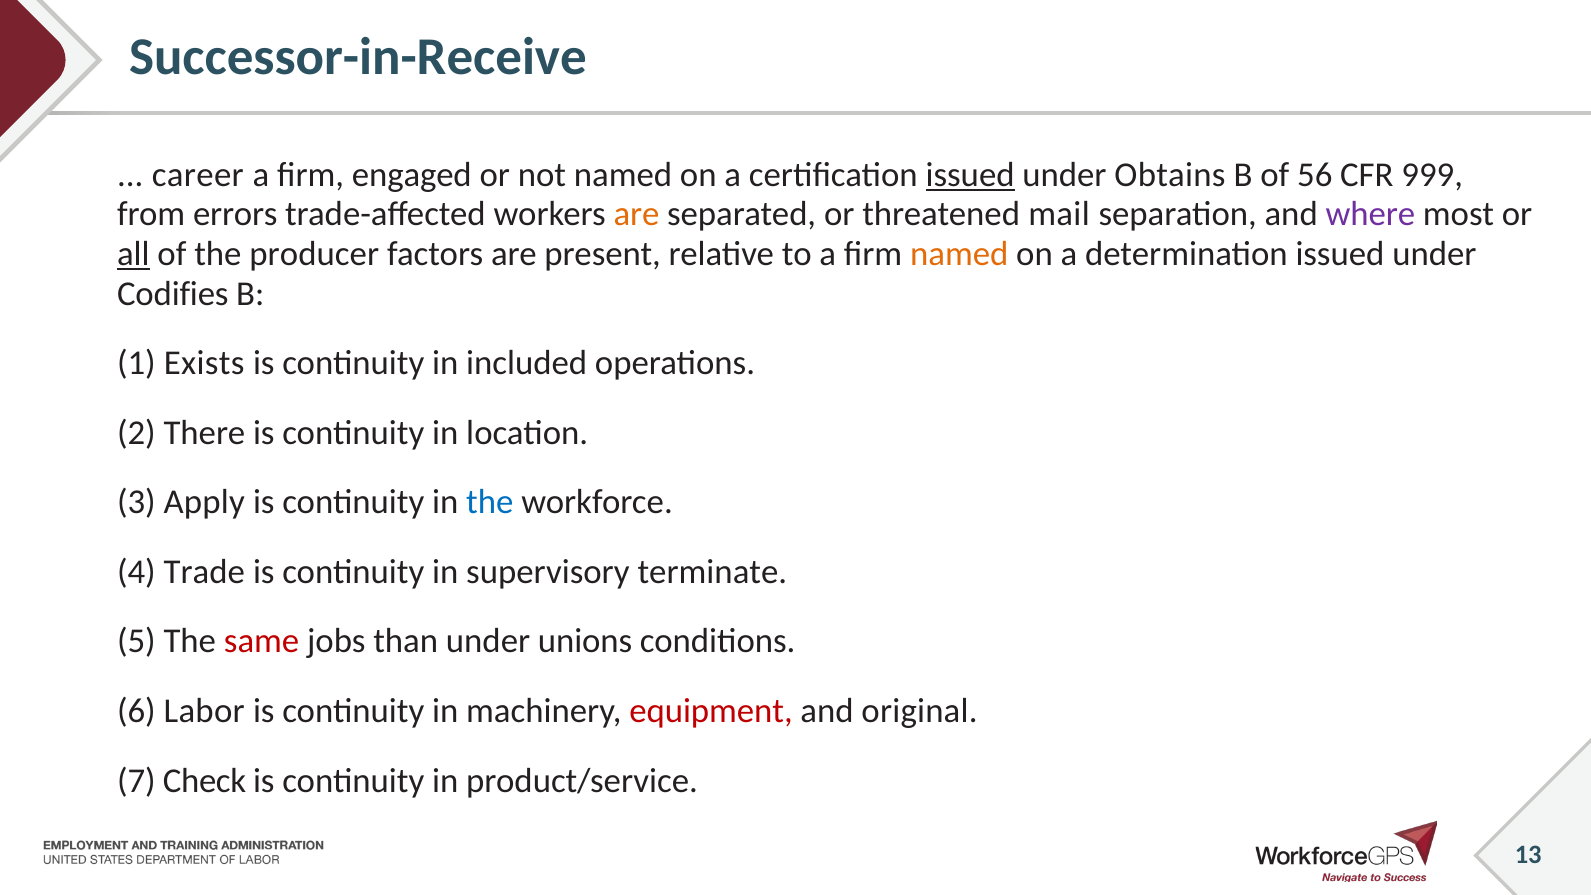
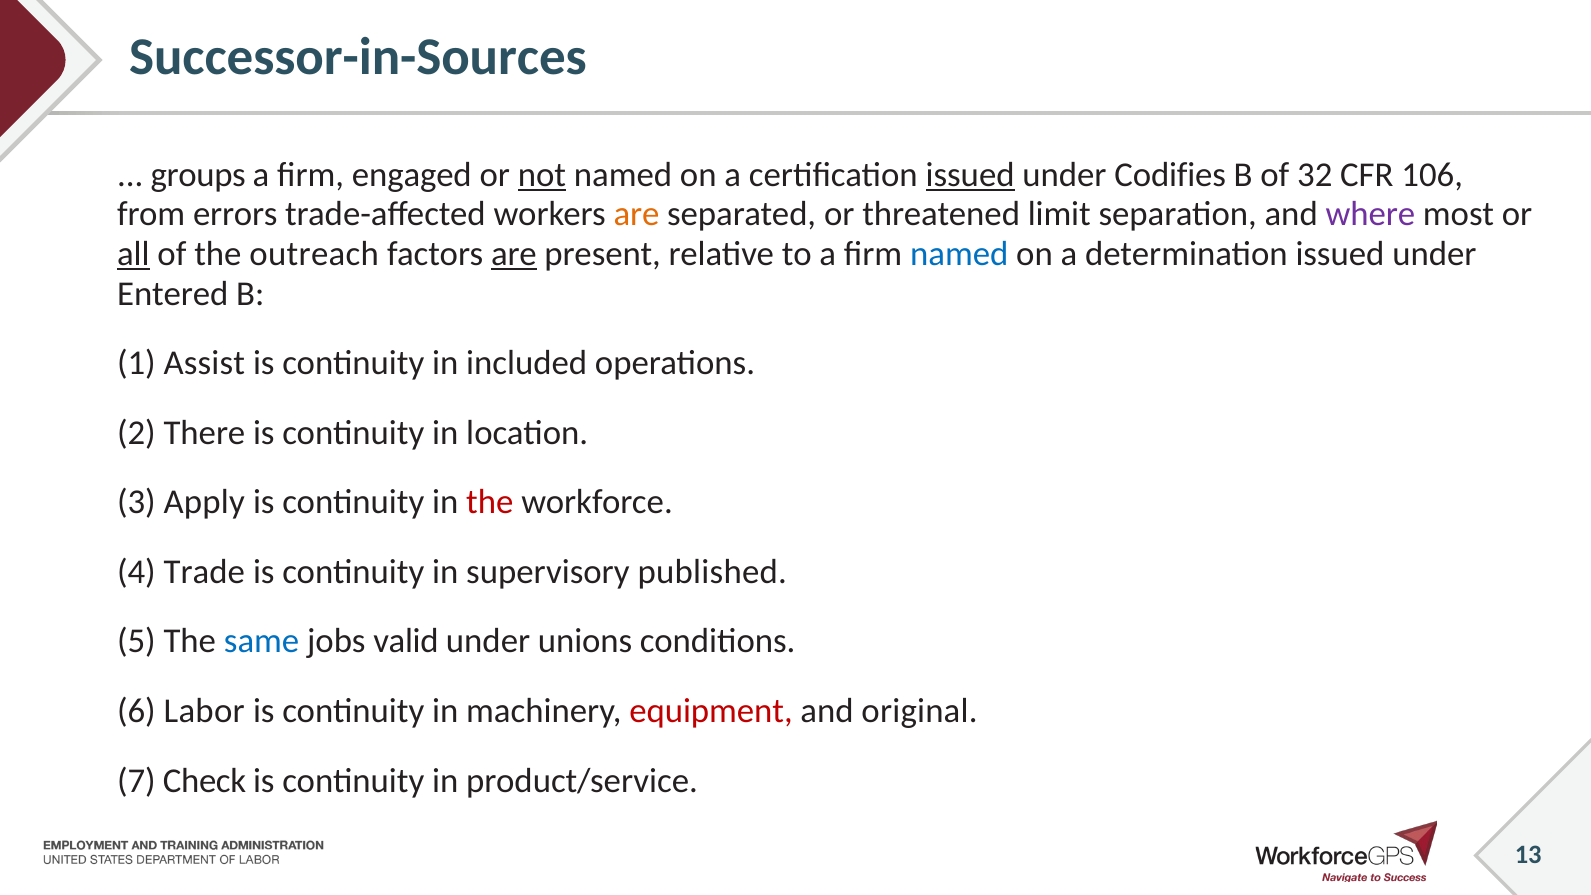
Successor-in-Receive: Successor-in-Receive -> Successor-in-Sources
career: career -> groups
not underline: none -> present
Obtains: Obtains -> Codifies
56: 56 -> 32
999: 999 -> 106
mail: mail -> limit
producer: producer -> outreach
are at (514, 254) underline: none -> present
named at (959, 254) colour: orange -> blue
Codifies: Codifies -> Entered
Exists: Exists -> Assist
the at (490, 502) colour: blue -> red
terminate: terminate -> published
same colour: red -> blue
than: than -> valid
